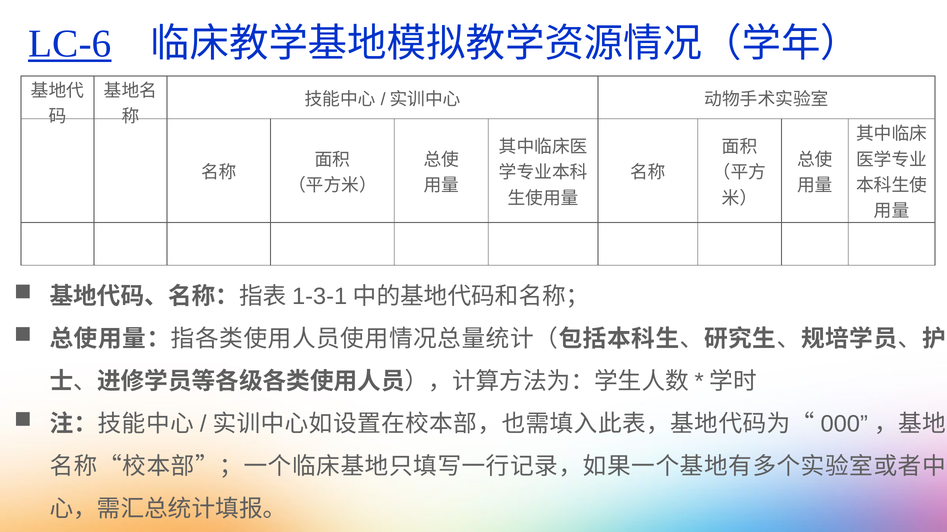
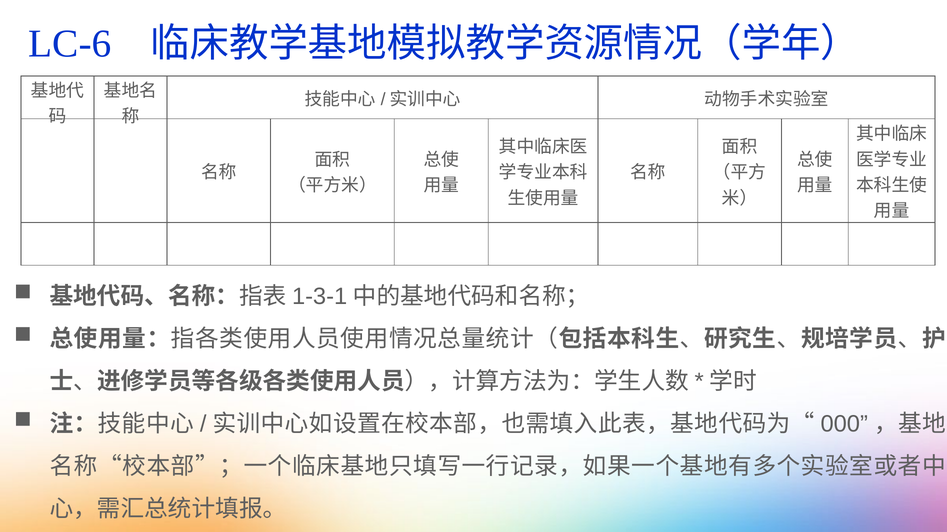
LC-6 underline: present -> none
